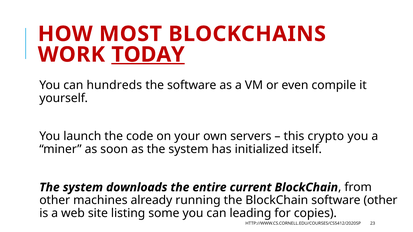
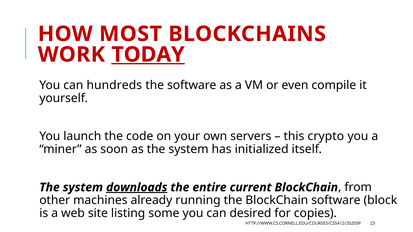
downloads underline: none -> present
software other: other -> block
leading: leading -> desired
